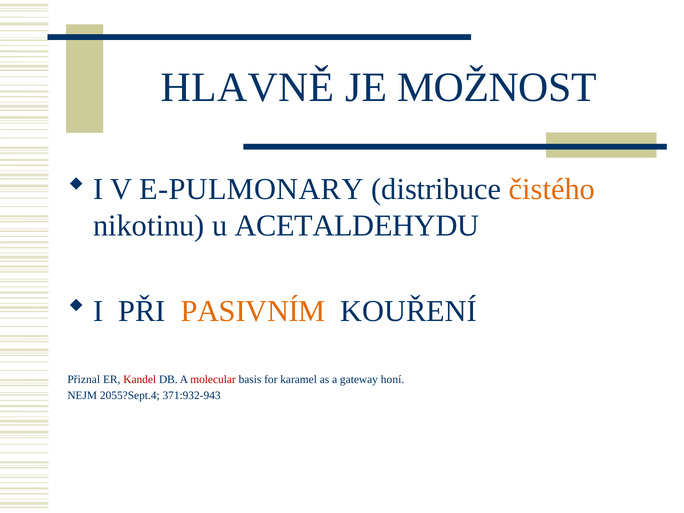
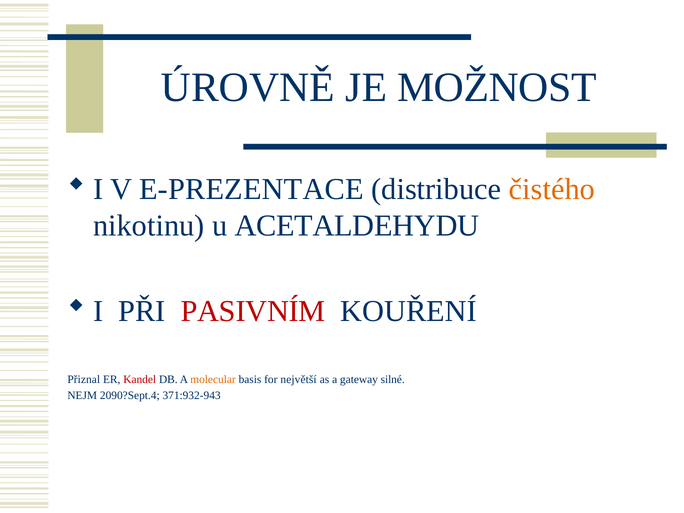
HLAVNĚ: HLAVNĚ -> ÚROVNĚ
E-PULMONARY: E-PULMONARY -> E-PREZENTACE
PASIVNÍM colour: orange -> red
molecular colour: red -> orange
karamel: karamel -> největší
honí: honí -> silné
2055?Sept.4: 2055?Sept.4 -> 2090?Sept.4
